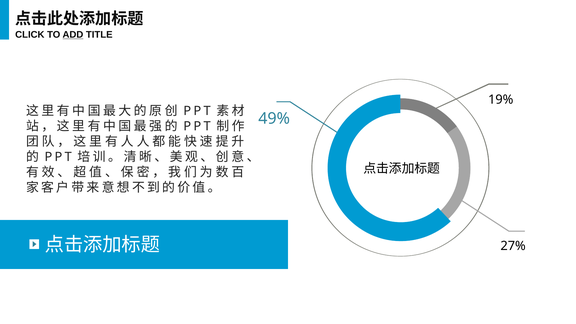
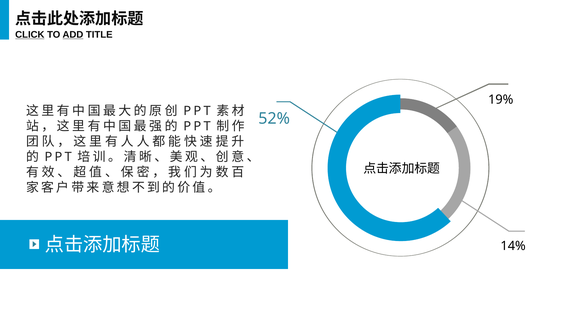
CLICK underline: none -> present
49%: 49% -> 52%
27%: 27% -> 14%
